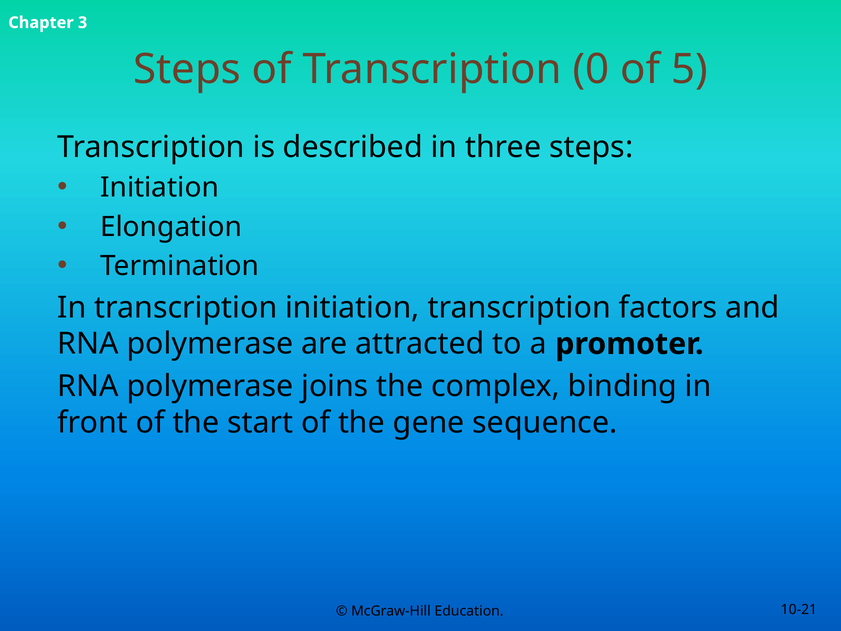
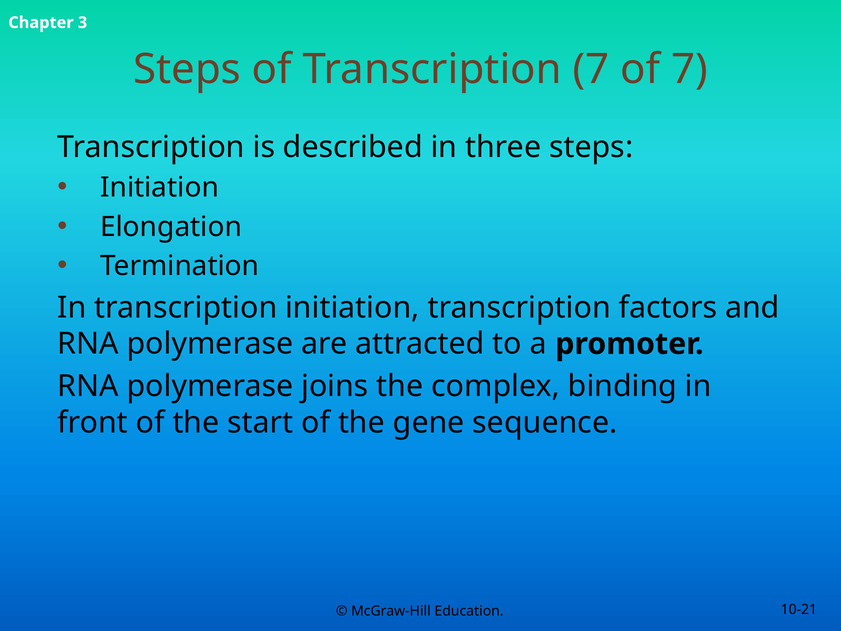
Transcription 0: 0 -> 7
of 5: 5 -> 7
